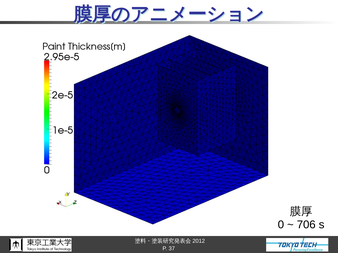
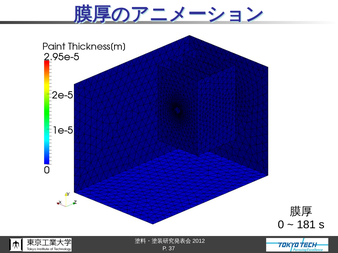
706: 706 -> 181
